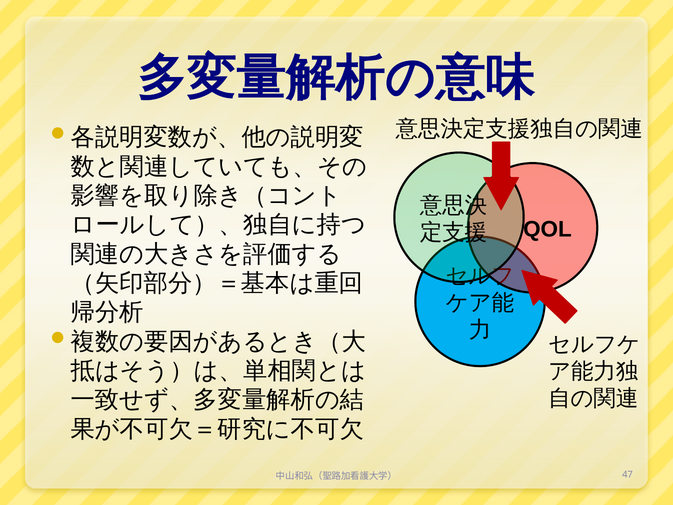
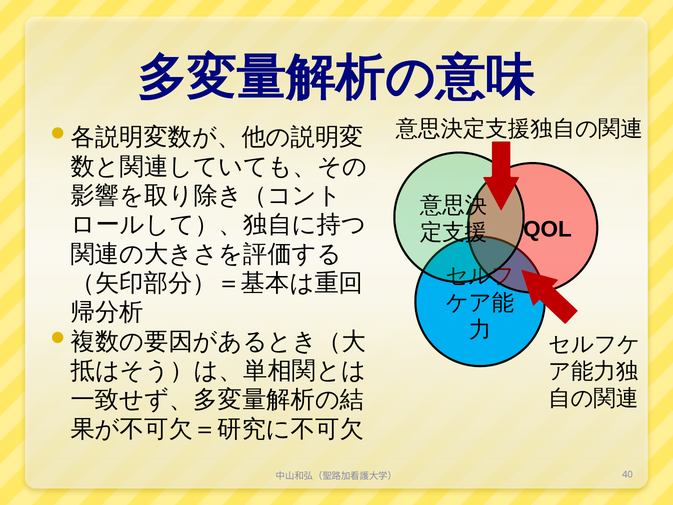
47: 47 -> 40
